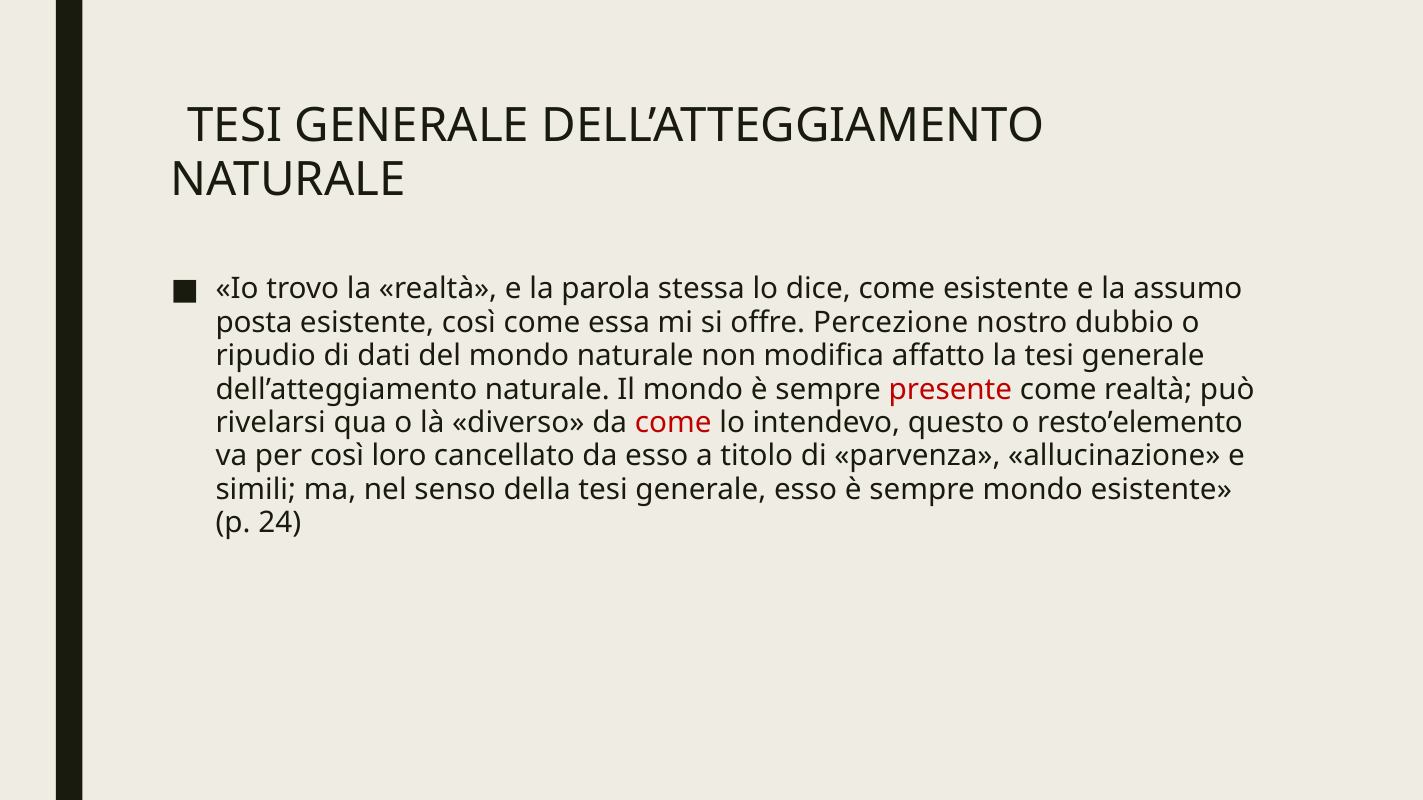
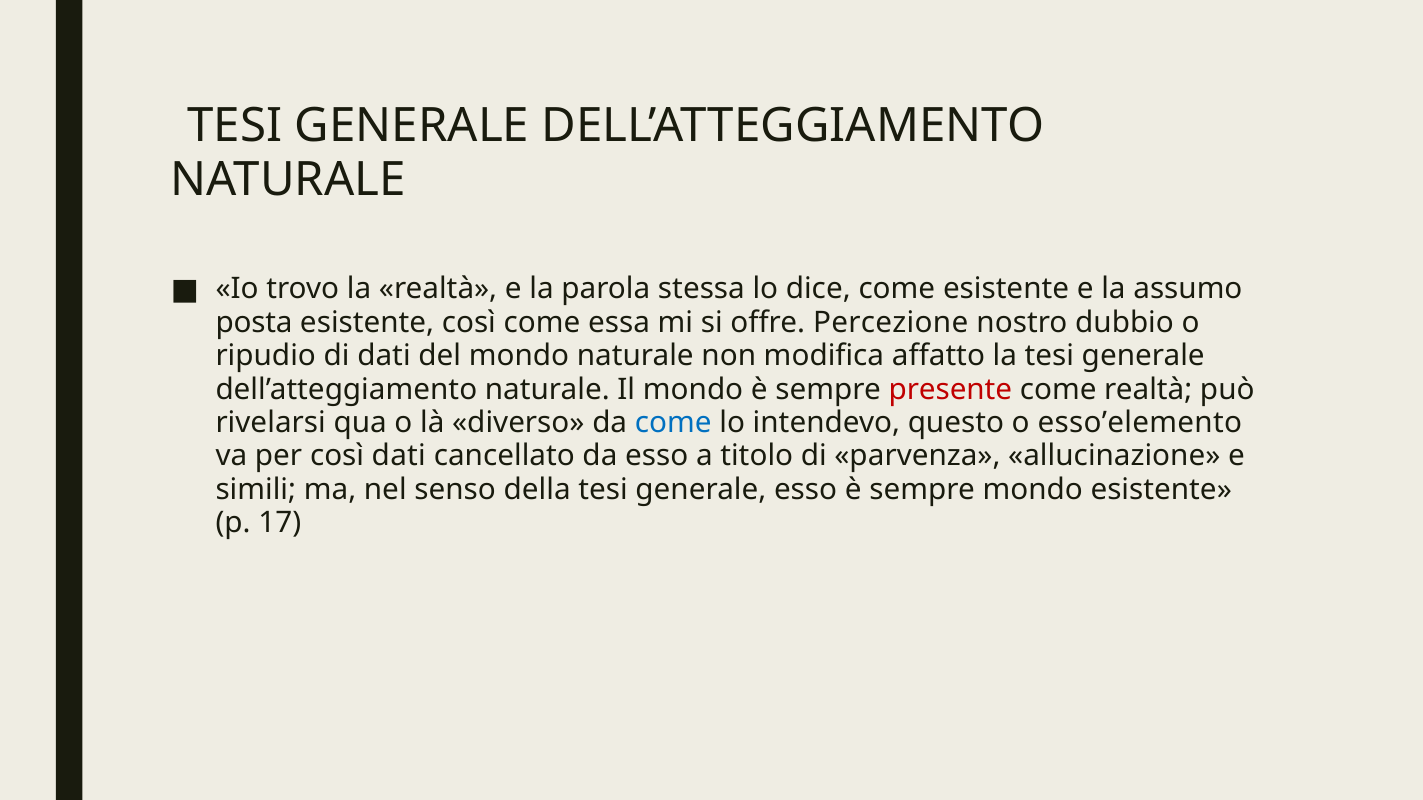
come at (673, 423) colour: red -> blue
resto’elemento: resto’elemento -> esso’elemento
così loro: loro -> dati
24: 24 -> 17
